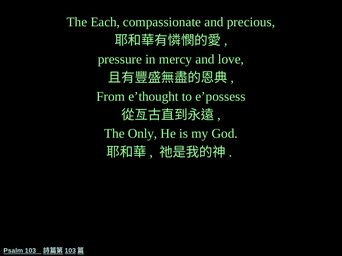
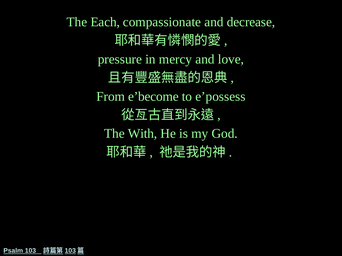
precious: precious -> decrease
e’thought: e’thought -> e’become
Only: Only -> With
